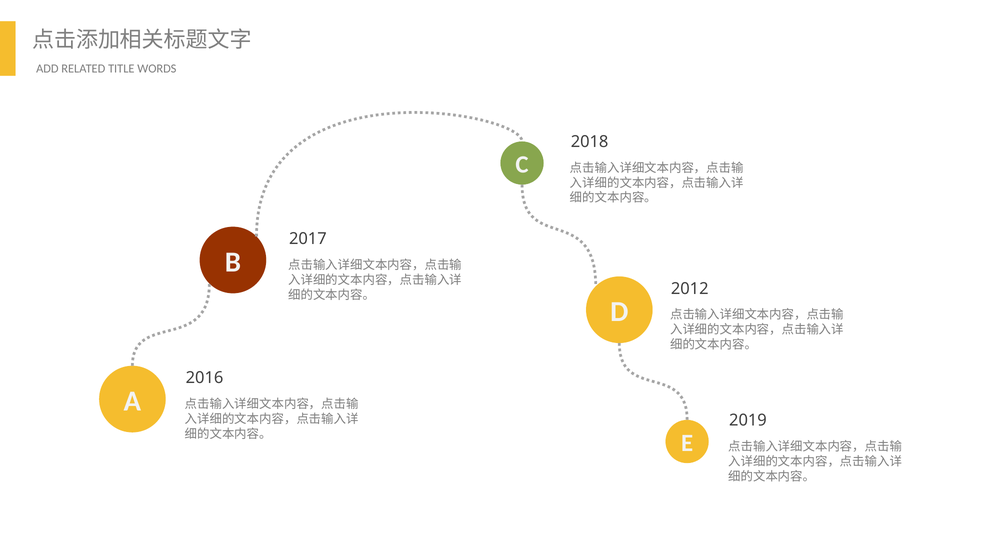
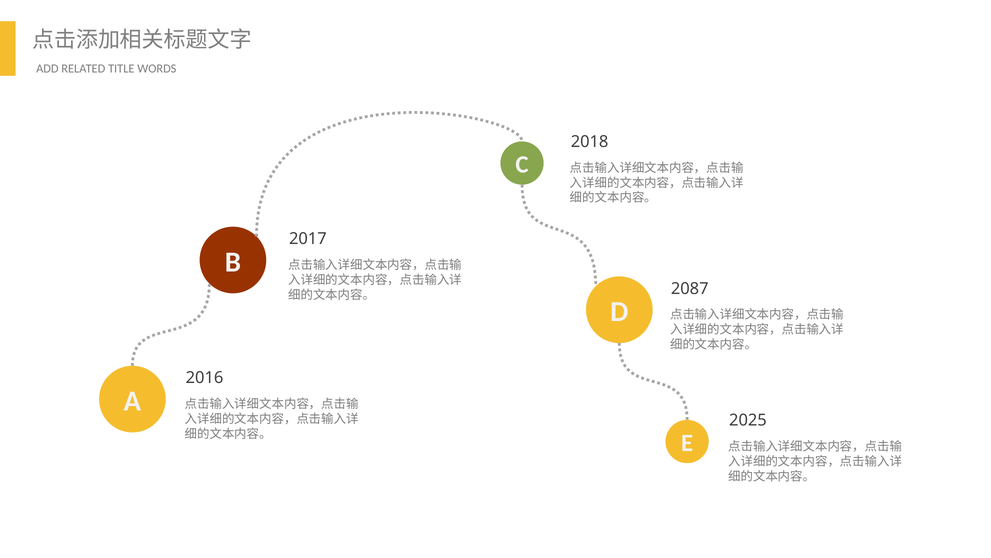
2012: 2012 -> 2087
2019: 2019 -> 2025
